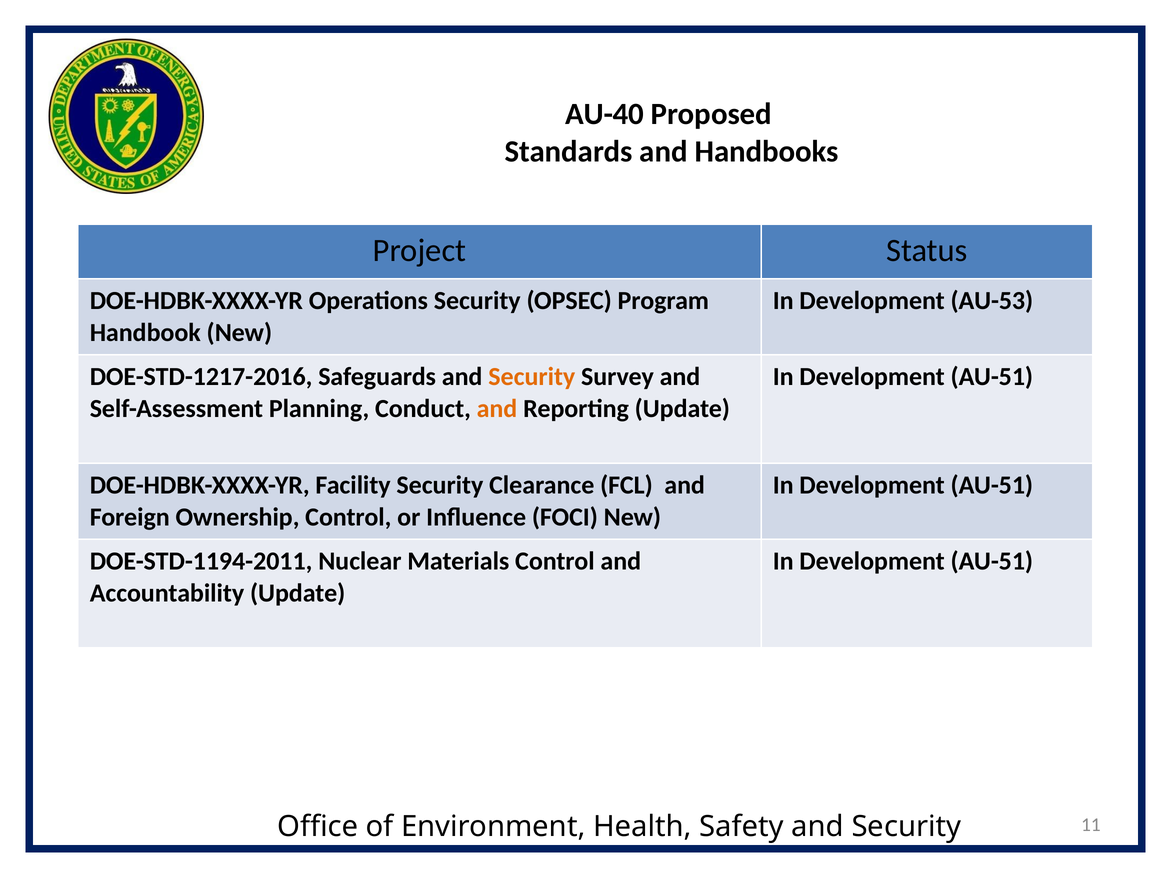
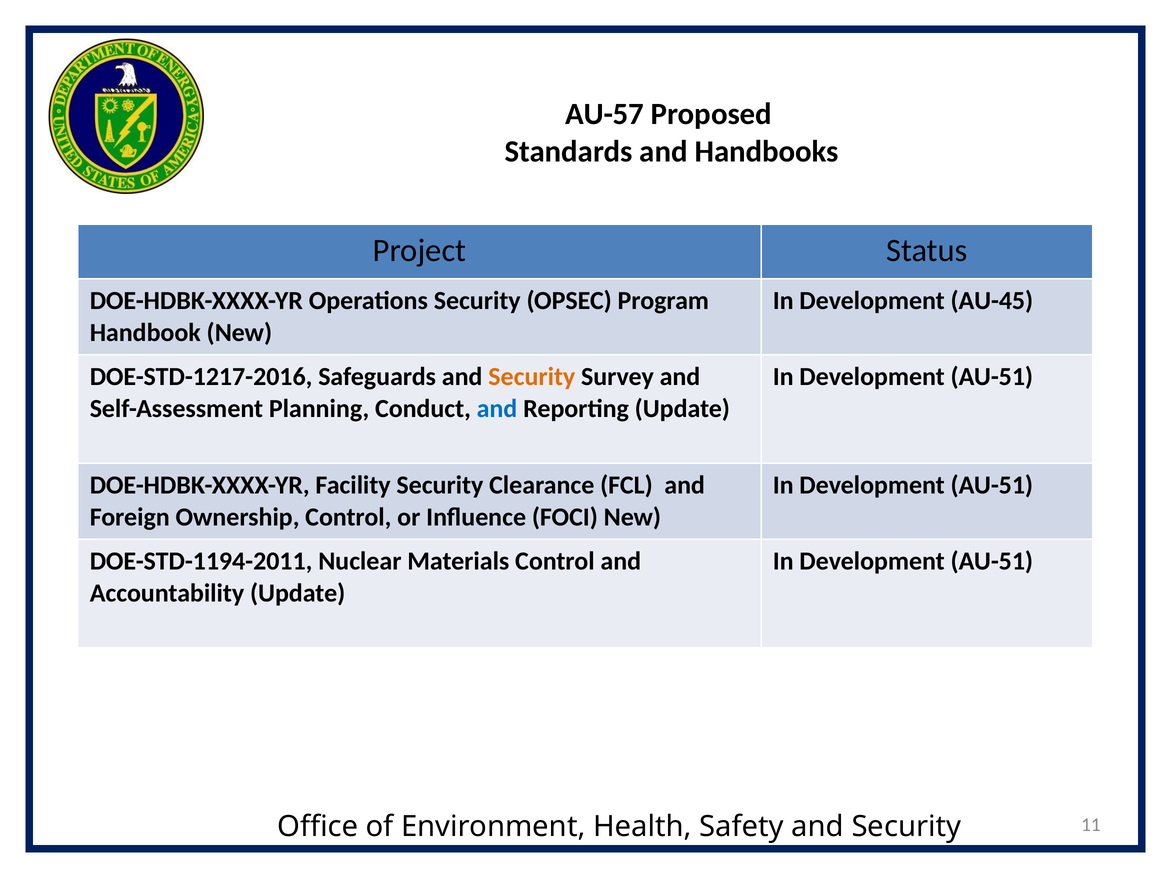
AU-40: AU-40 -> AU-57
AU-53: AU-53 -> AU-45
and at (497, 409) colour: orange -> blue
